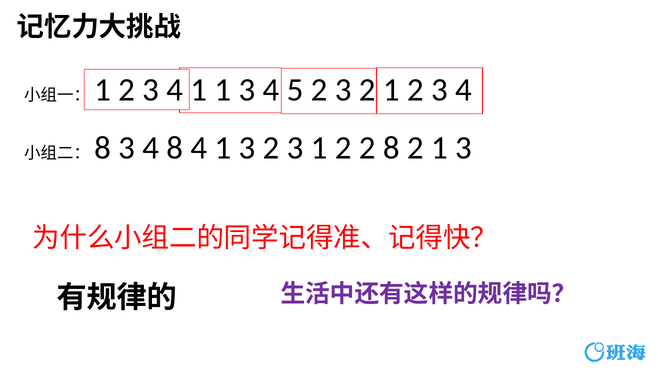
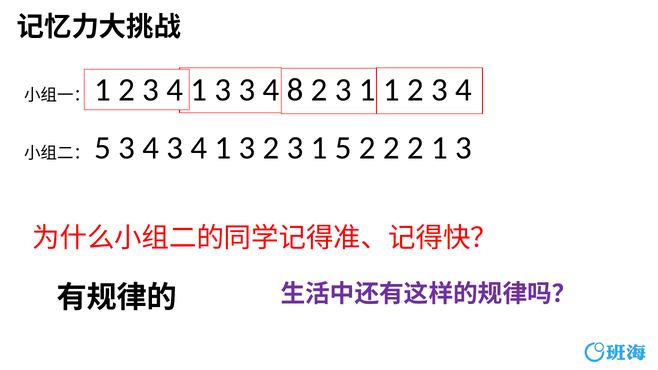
1 at (223, 90): 1 -> 3
5: 5 -> 8
2 at (367, 90): 2 -> 1
8 at (103, 148): 8 -> 5
4 8: 8 -> 3
3 1 2: 2 -> 5
8 at (391, 148): 8 -> 2
